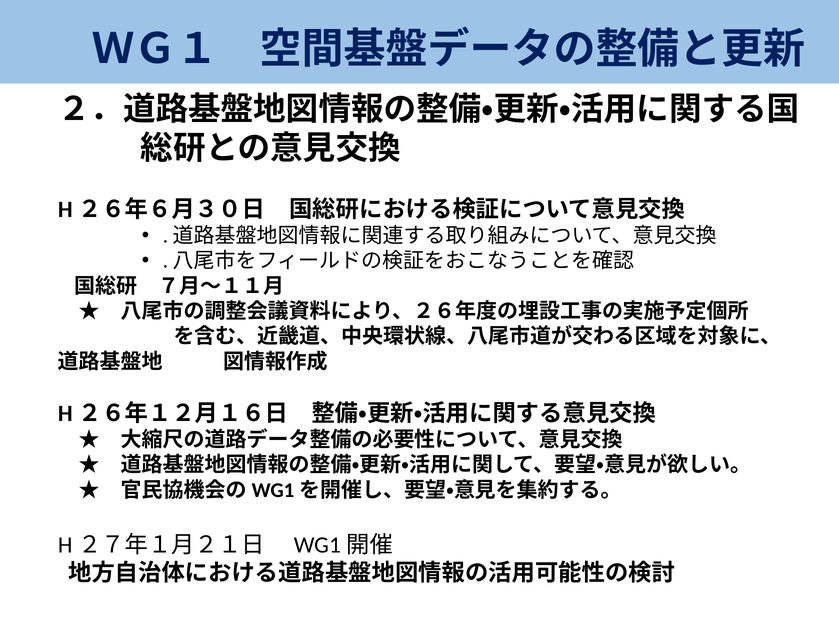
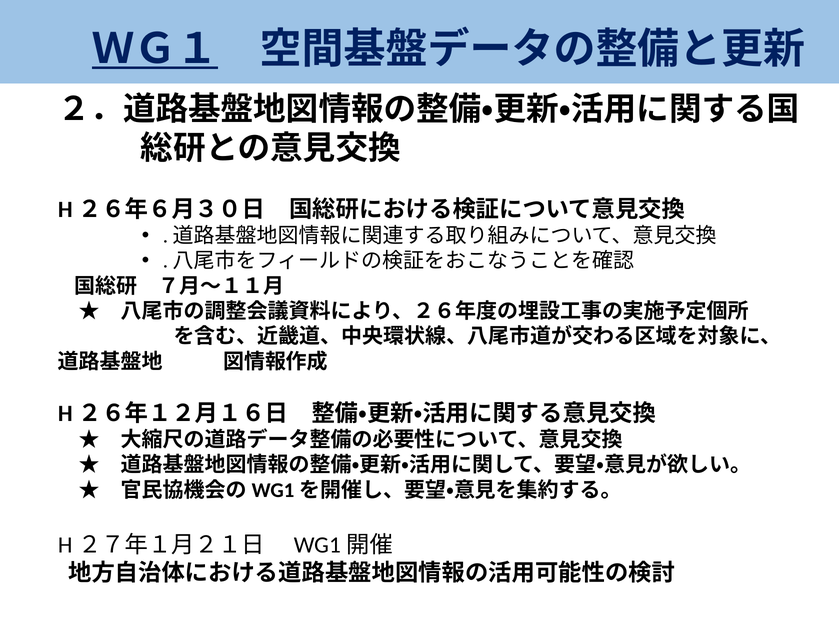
ＷＧ１ underline: none -> present
